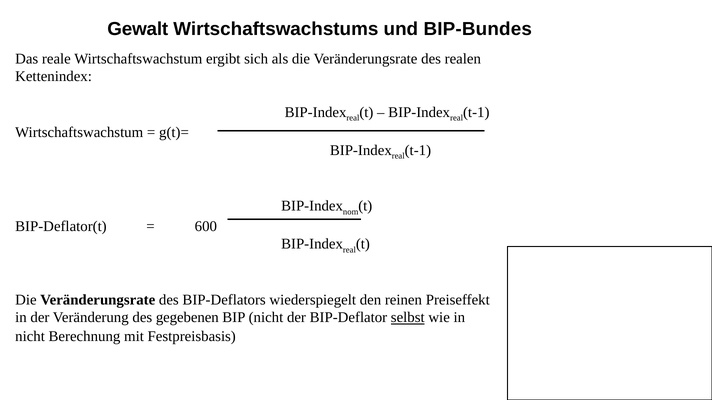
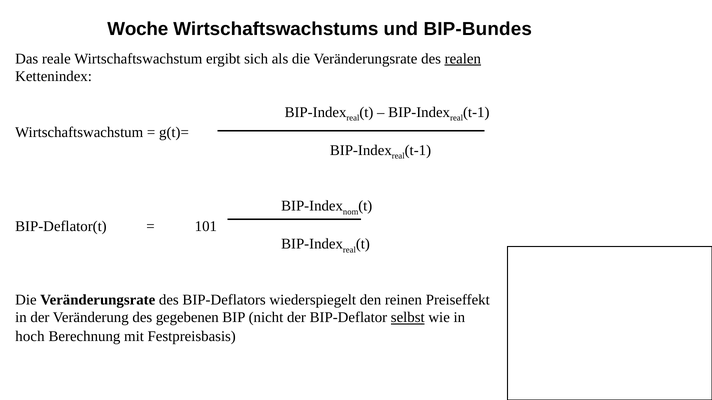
Gewalt: Gewalt -> Woche
realen underline: none -> present
600: 600 -> 101
nicht at (30, 337): nicht -> hoch
